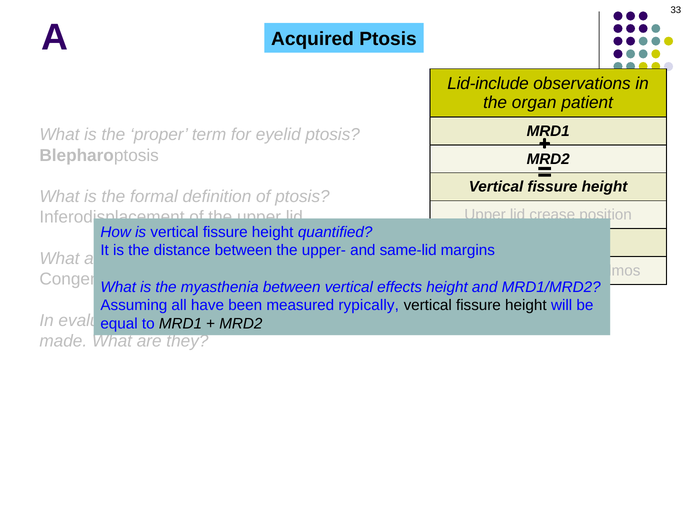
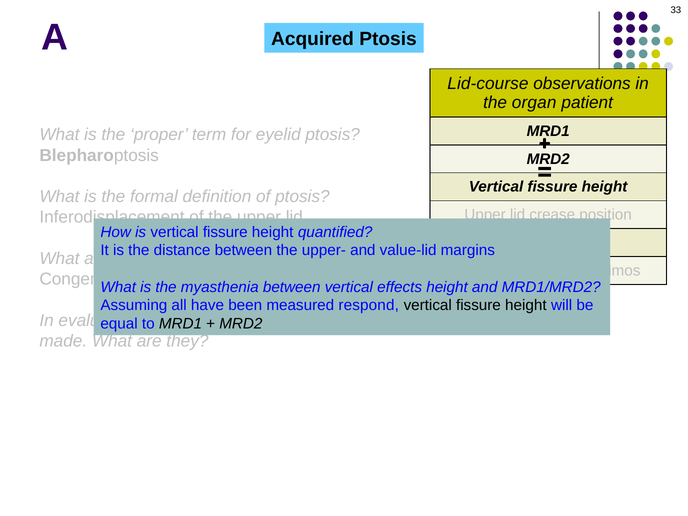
Lid-include: Lid-include -> Lid-course
same-lid: same-lid -> value-lid
rypically: rypically -> respond
